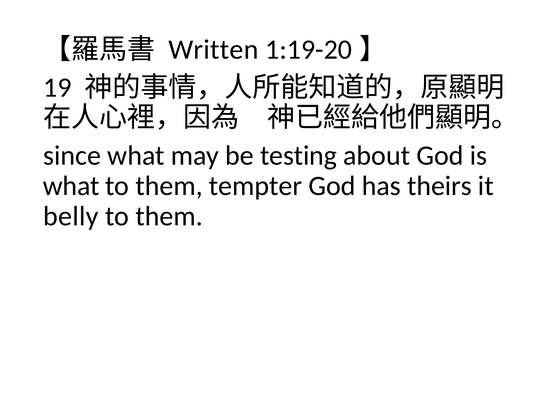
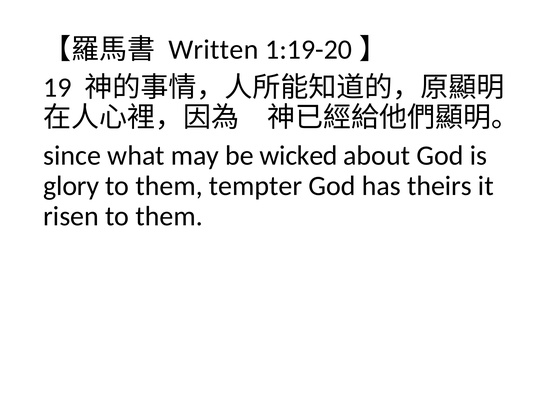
testing: testing -> wicked
what at (71, 186): what -> glory
belly: belly -> risen
